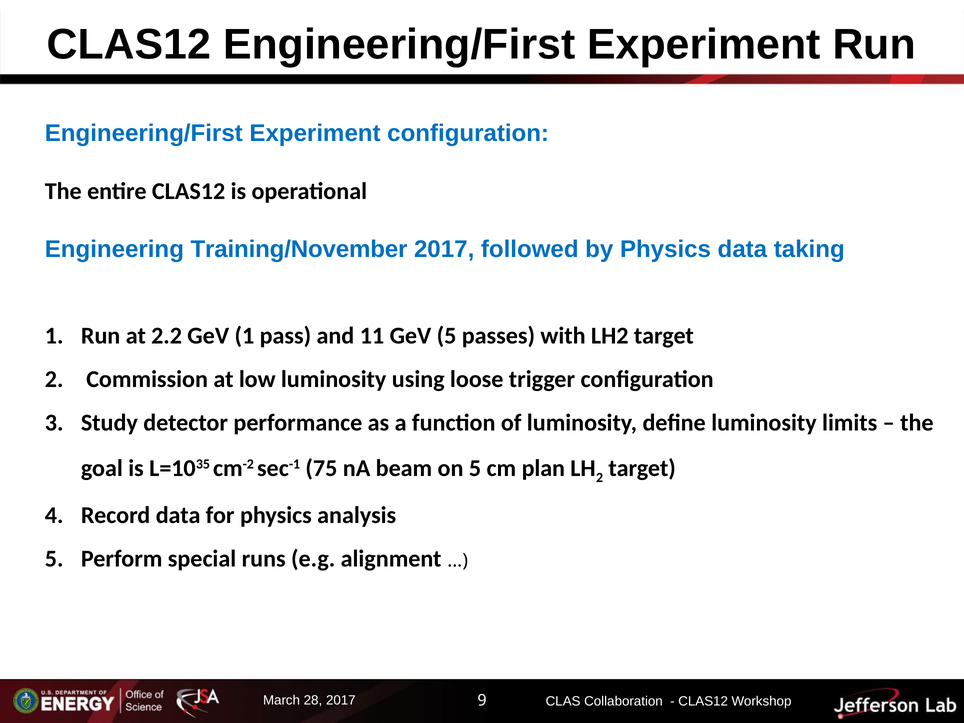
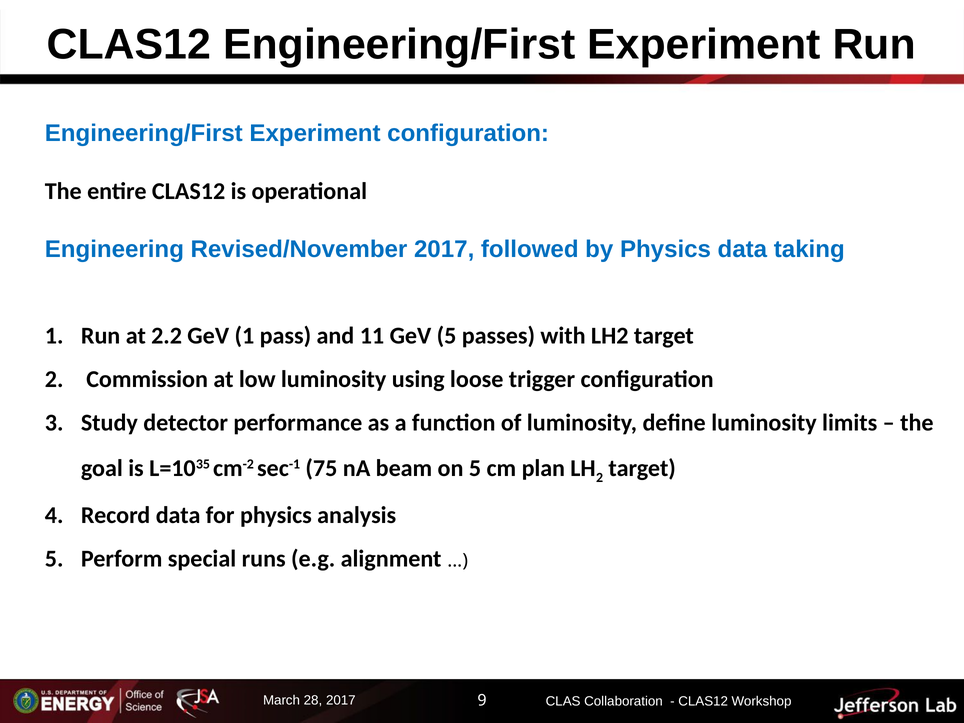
Training/November: Training/November -> Revised/November
